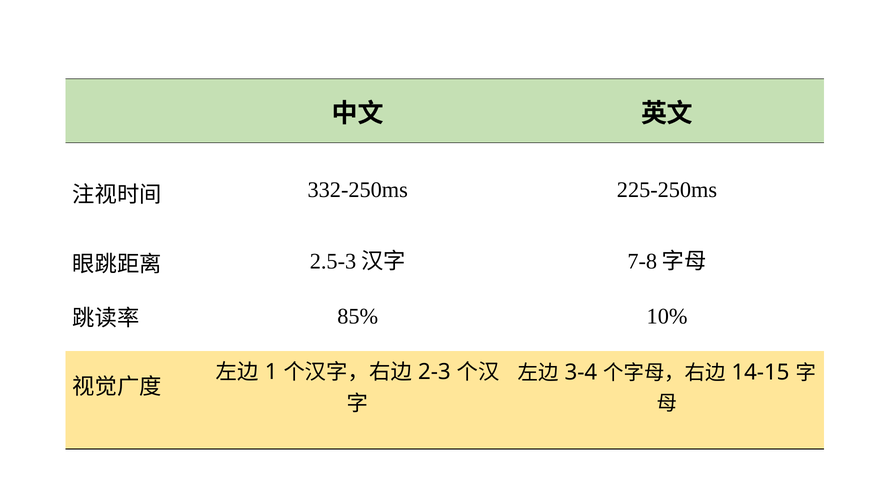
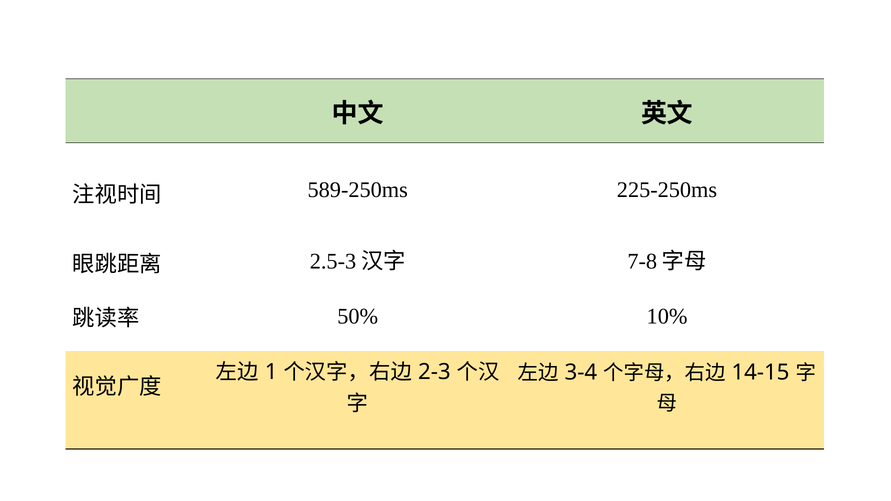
332-250ms: 332-250ms -> 589-250ms
85%: 85% -> 50%
